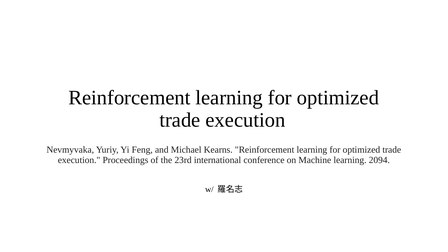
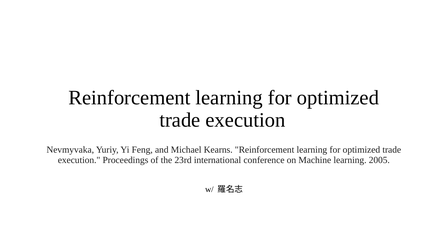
2094: 2094 -> 2005
